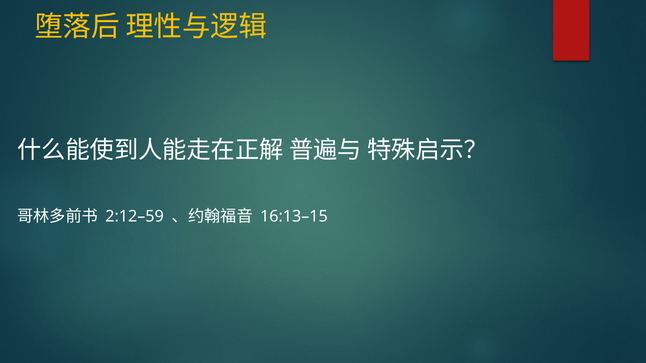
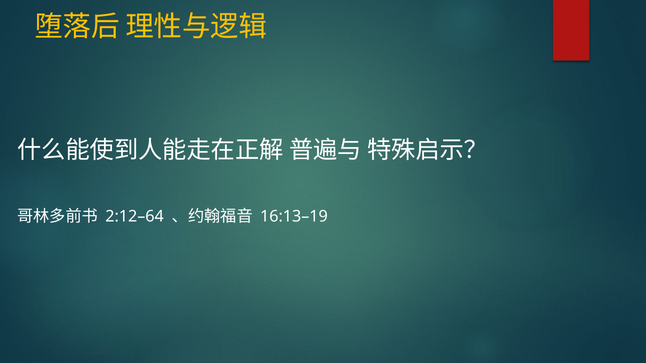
2:12–59: 2:12–59 -> 2:12–64
16:13–15: 16:13–15 -> 16:13–19
